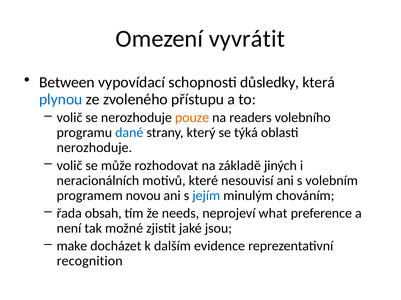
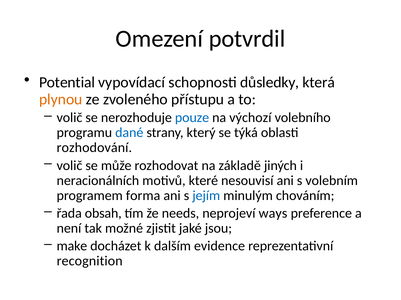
vyvrátit: vyvrátit -> potvrdil
Between: Between -> Potential
plynou colour: blue -> orange
pouze colour: orange -> blue
readers: readers -> výchozí
nerozhoduje at (94, 148): nerozhoduje -> rozhodování
novou: novou -> forma
what: what -> ways
